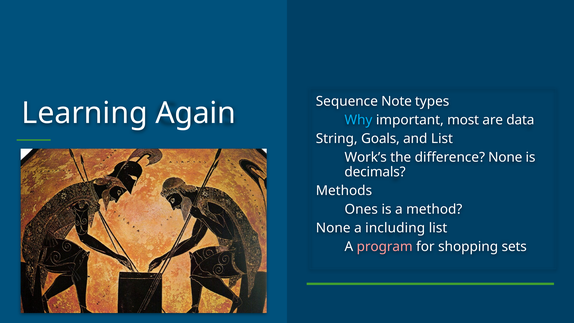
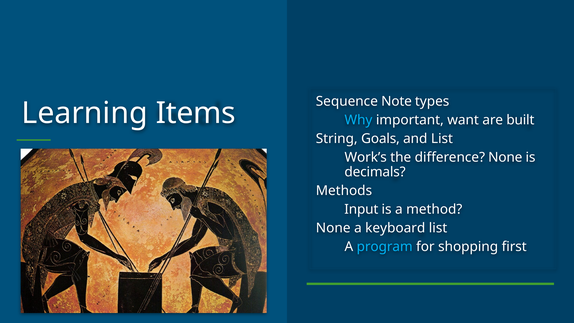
Again: Again -> Items
most: most -> want
data: data -> built
Ones: Ones -> Input
including: including -> keyboard
program colour: pink -> light blue
sets: sets -> first
